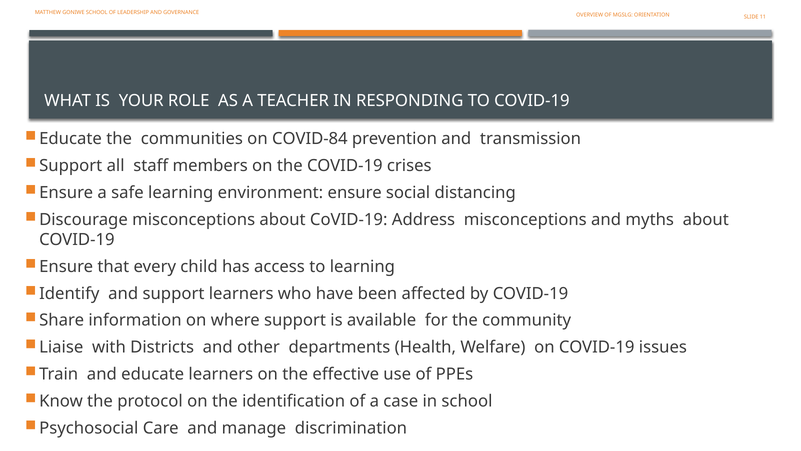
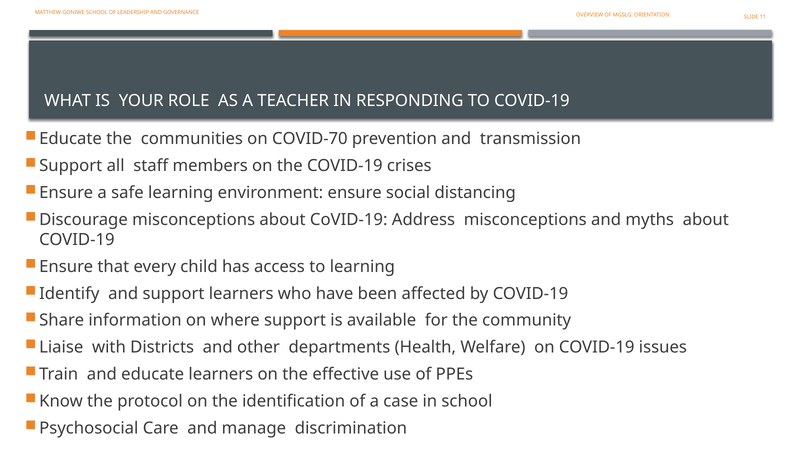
COVID-84: COVID-84 -> COVID-70
